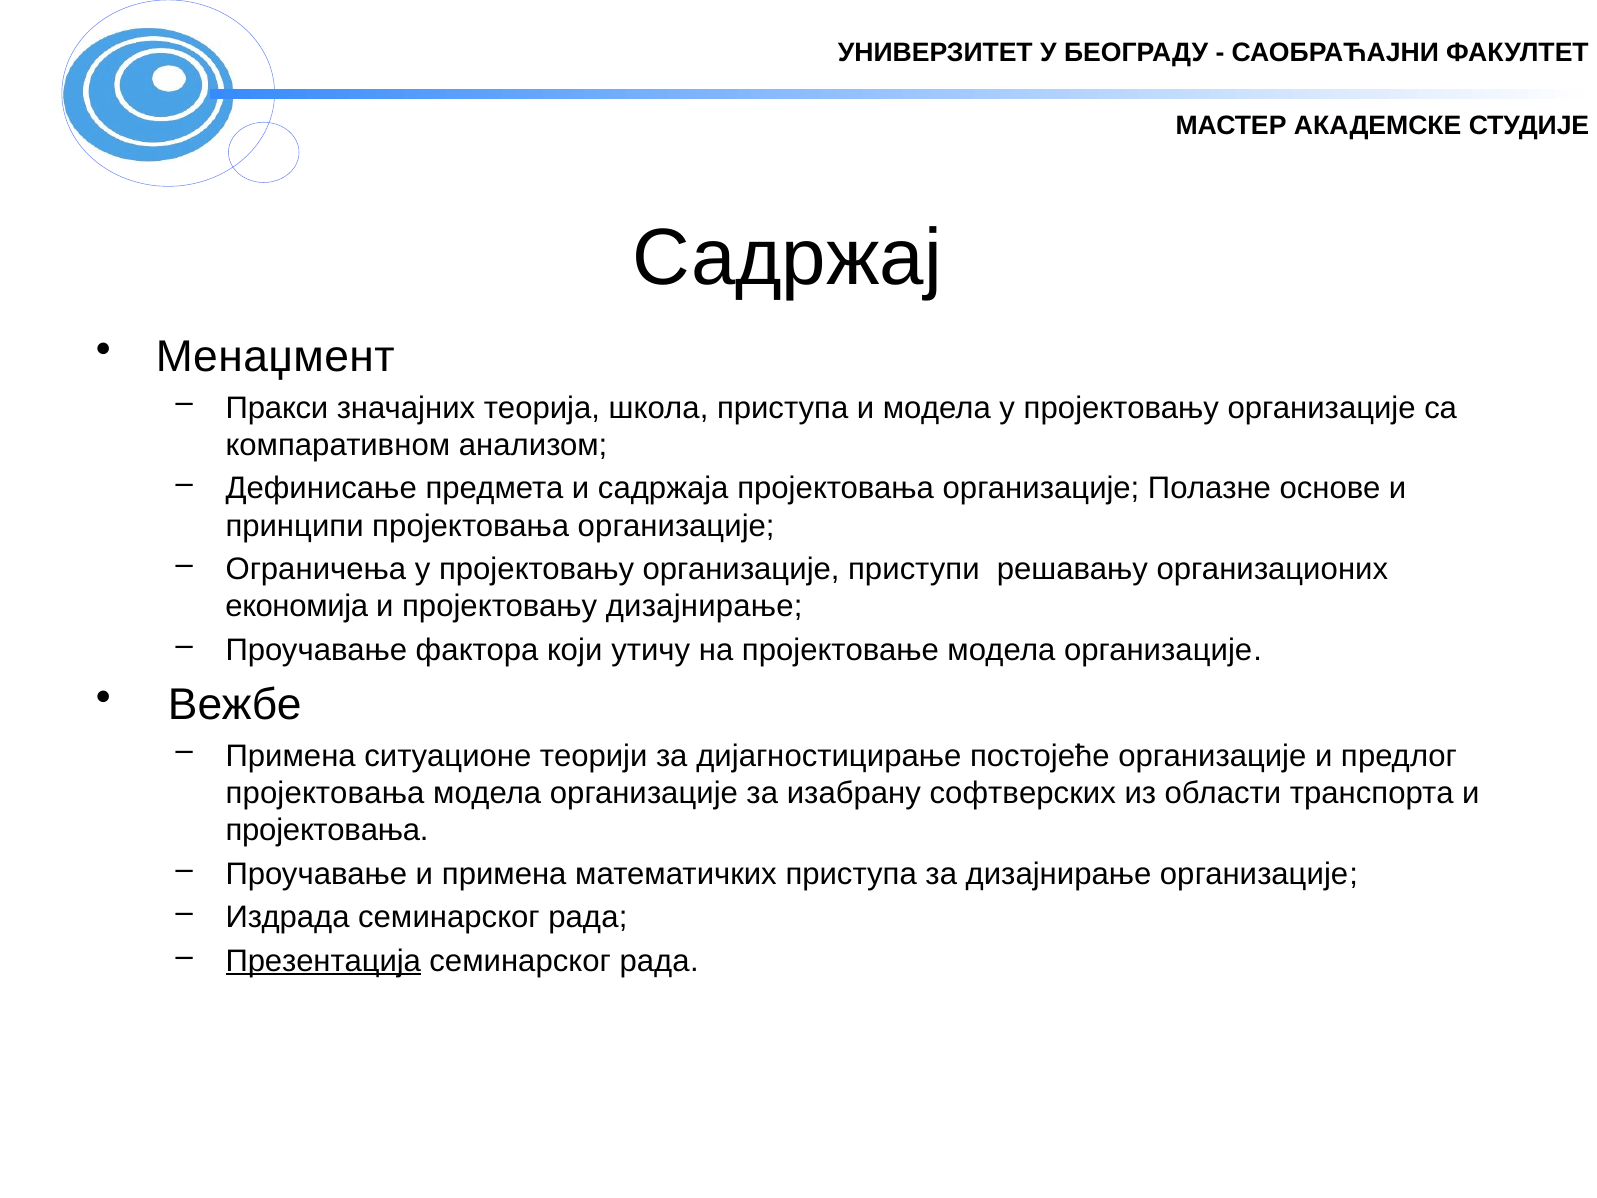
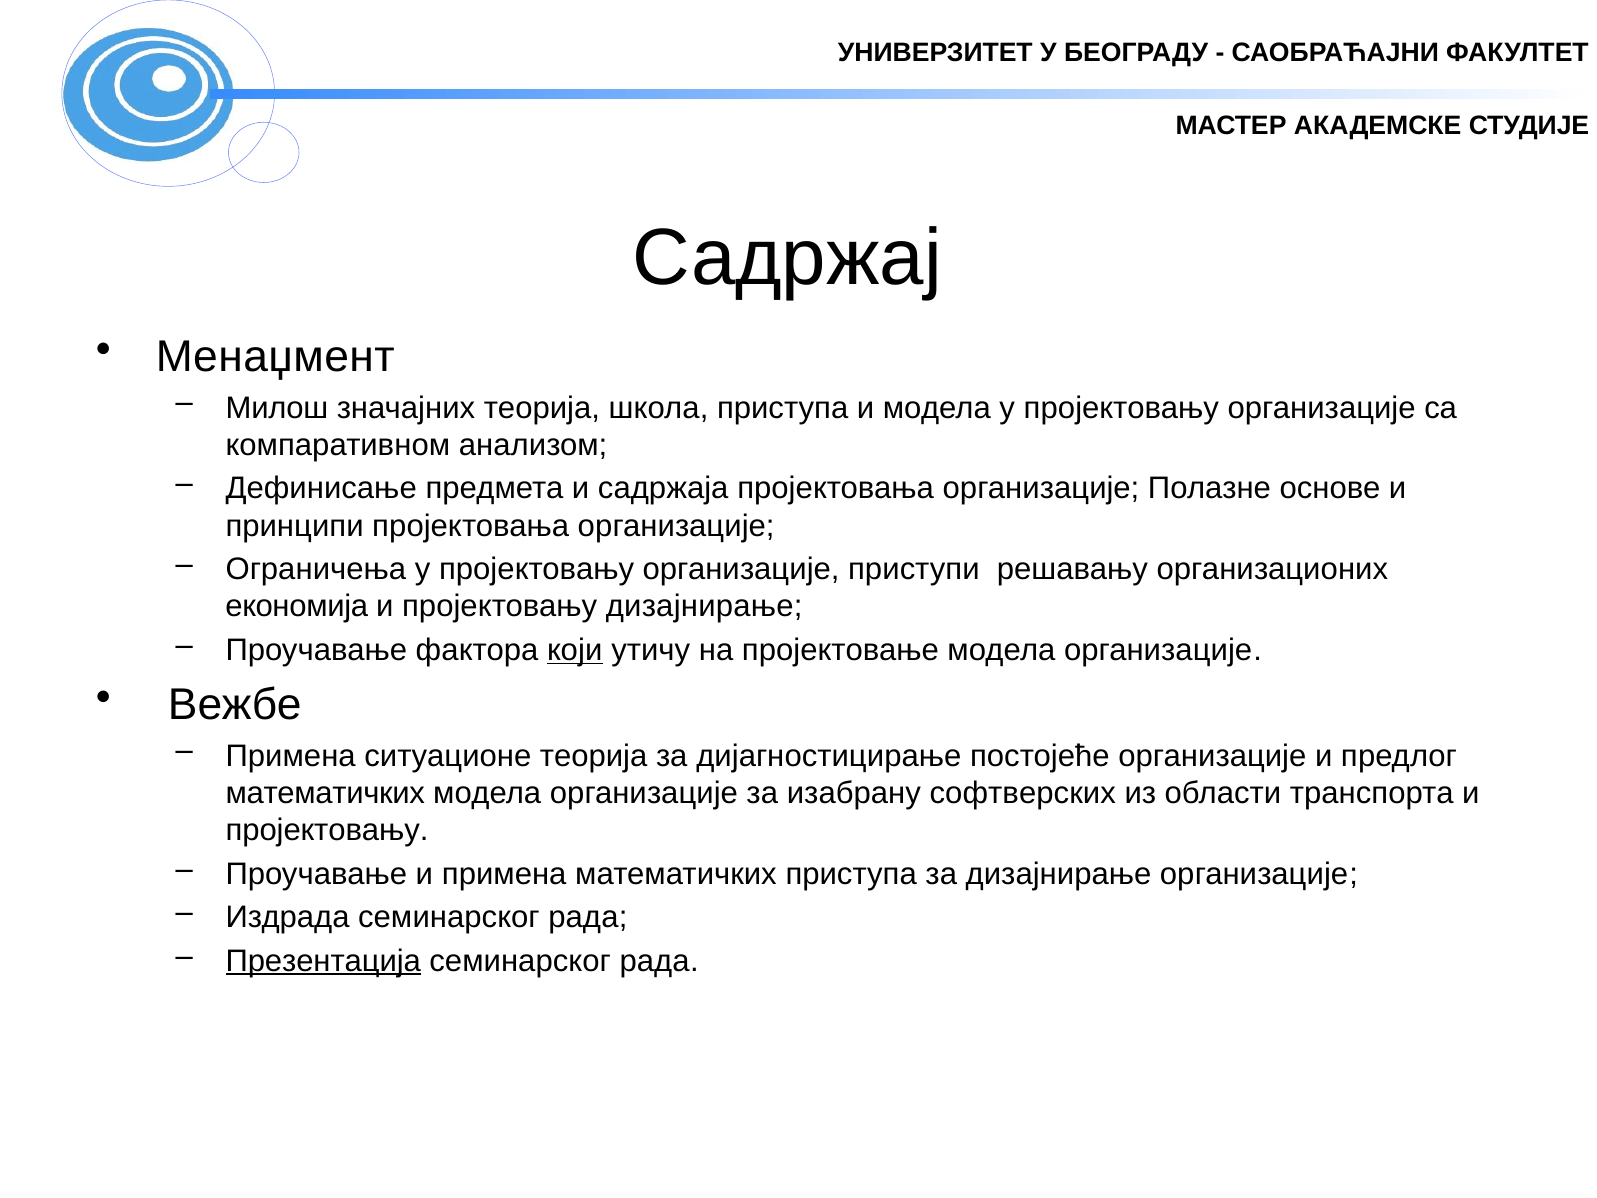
Пракси: Пракси -> Милош
који underline: none -> present
ситуационе теорији: теорији -> теорија
пројектовања at (325, 793): пројектовања -> математичких
пројектовања at (327, 830): пројектовања -> пројектовању
